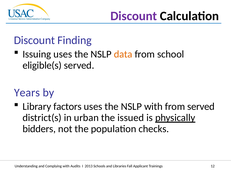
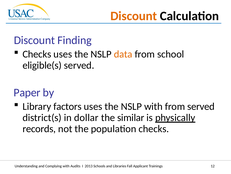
Discount at (134, 16) colour: purple -> orange
Issuing at (37, 54): Issuing -> Checks
Years: Years -> Paper
urban: urban -> dollar
issued: issued -> similar
bidders: bidders -> records
